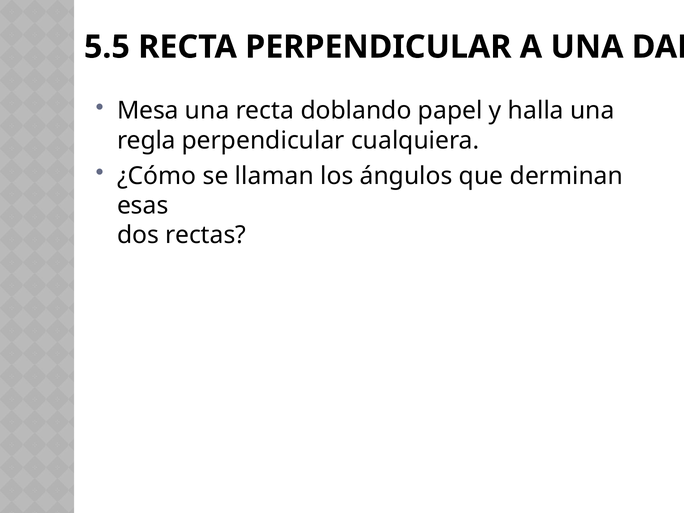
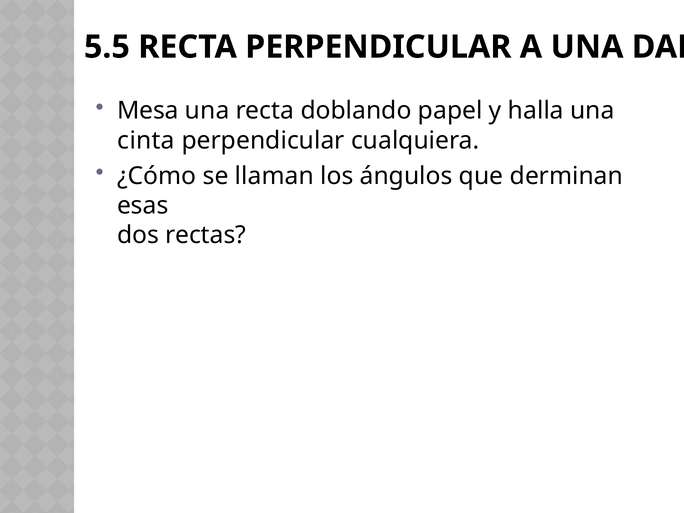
regla: regla -> cinta
